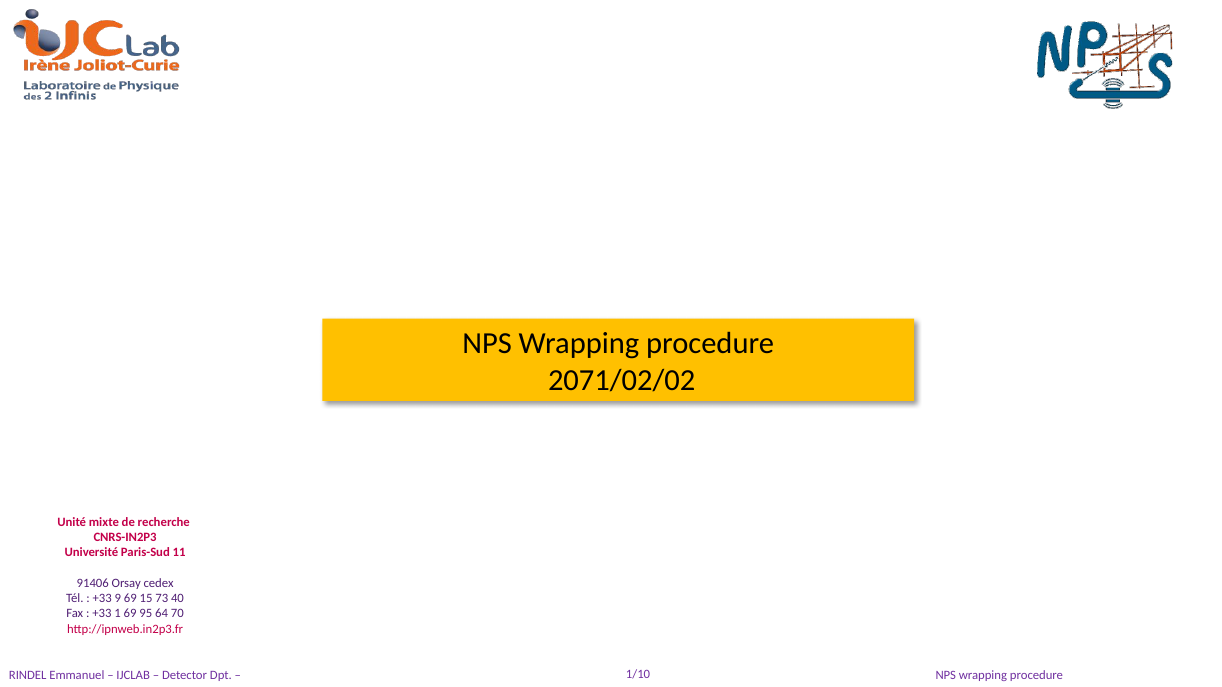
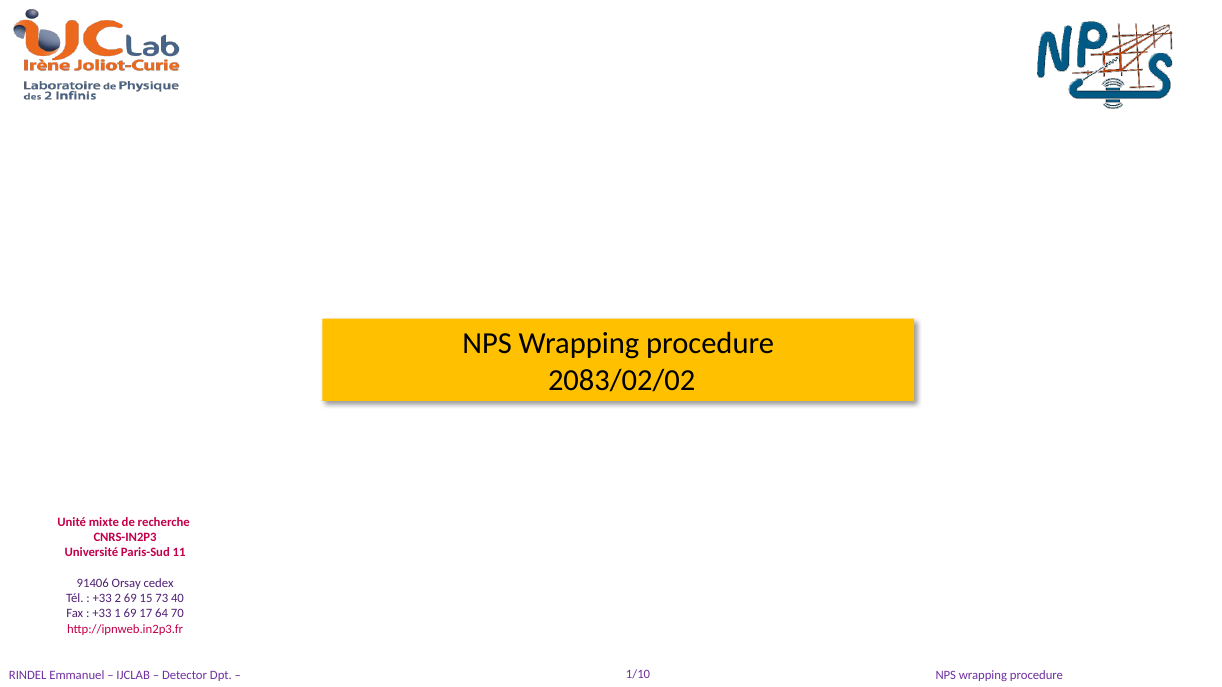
2071/02/02: 2071/02/02 -> 2083/02/02
9: 9 -> 2
95: 95 -> 17
